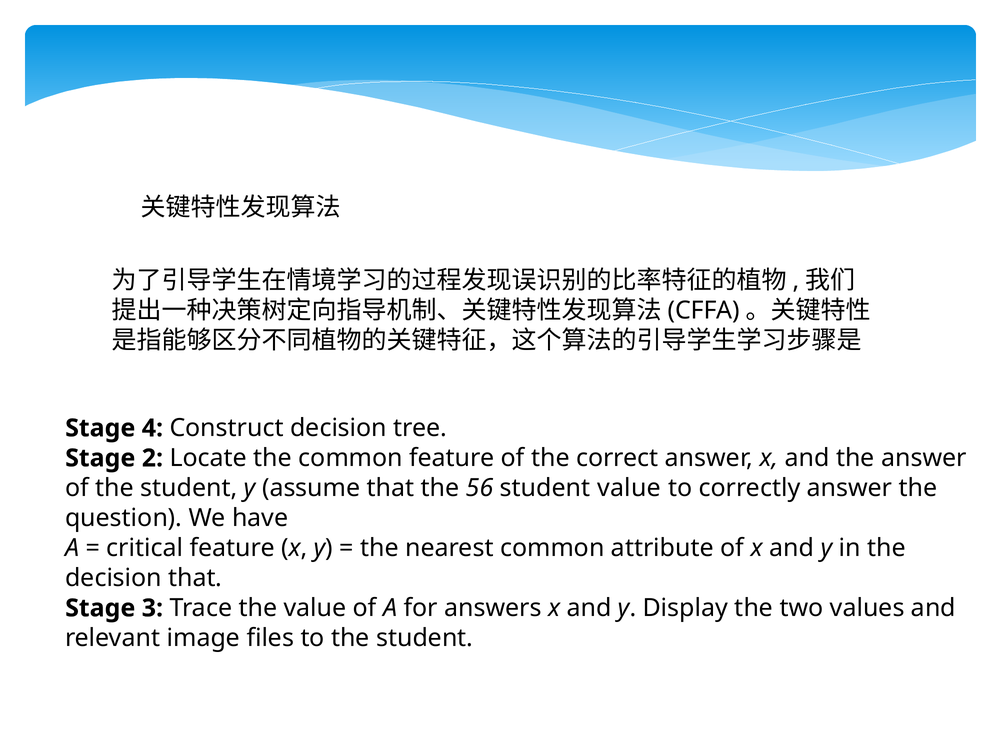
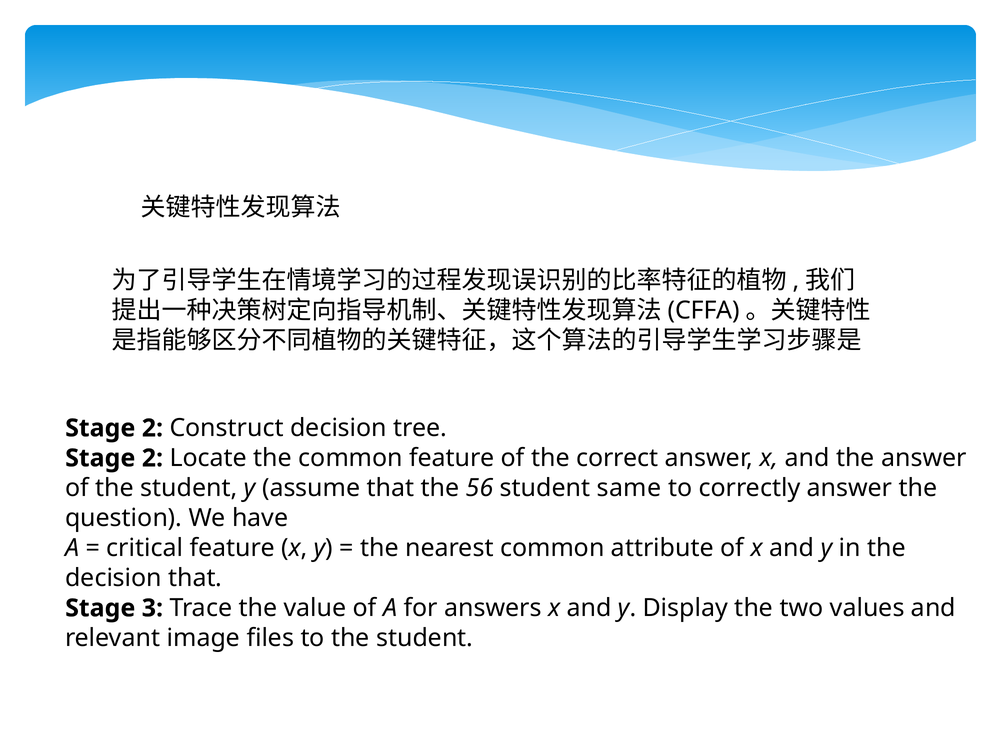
4 at (152, 428): 4 -> 2
student value: value -> same
